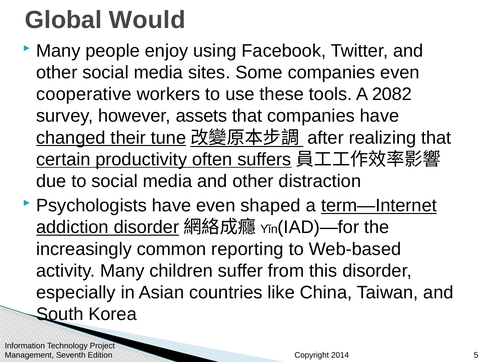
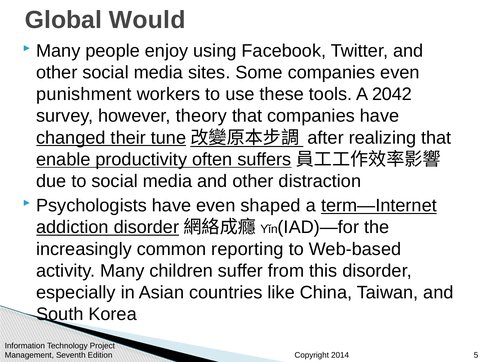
cooperative: cooperative -> punishment
2082: 2082 -> 2042
assets: assets -> theory
certain: certain -> enable
